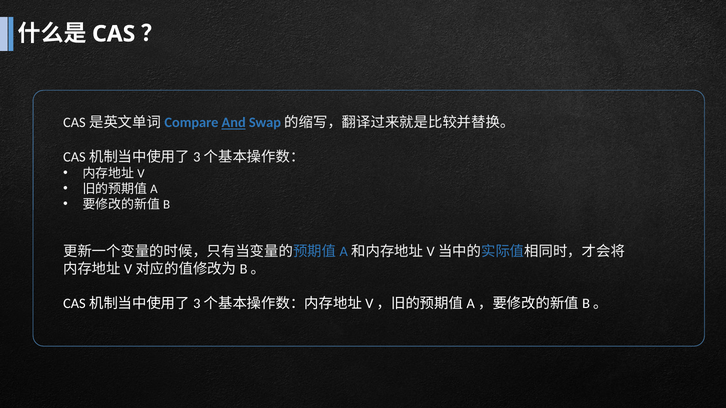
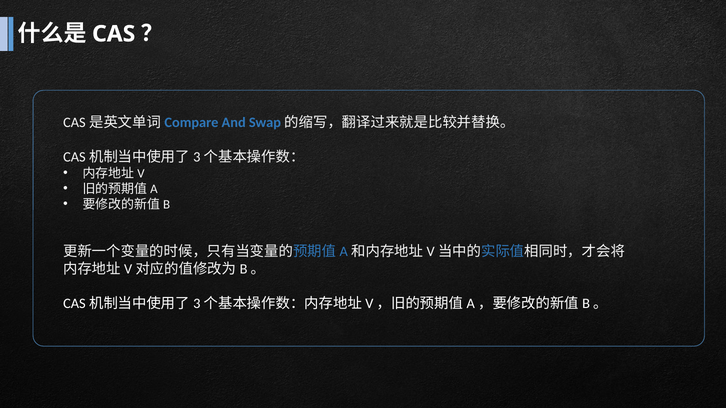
And underline: present -> none
